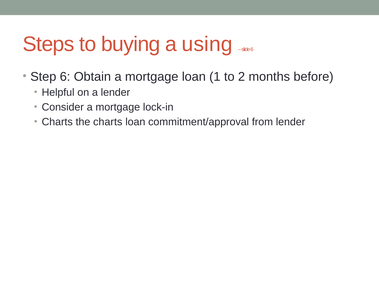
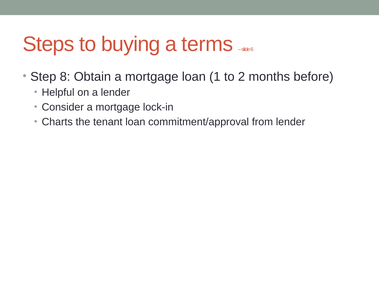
using: using -> terms
Step 6: 6 -> 8
the charts: charts -> tenant
